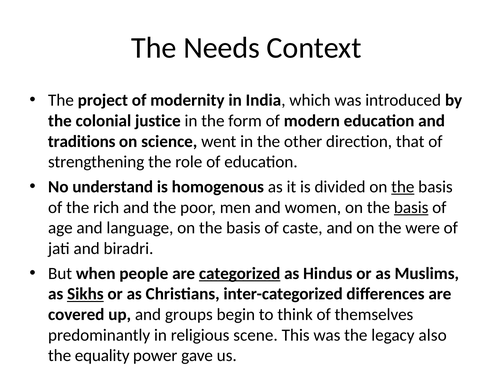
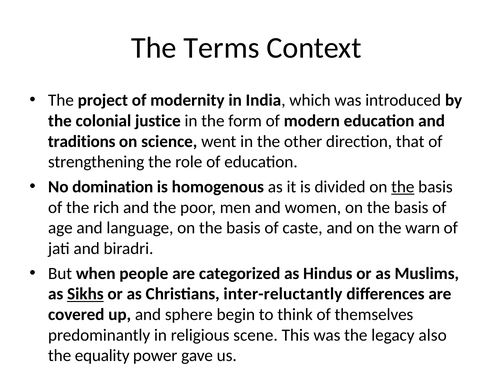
Needs: Needs -> Terms
understand: understand -> domination
basis at (411, 207) underline: present -> none
were: were -> warn
categorized underline: present -> none
inter-categorized: inter-categorized -> inter-reluctantly
groups: groups -> sphere
